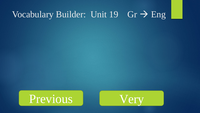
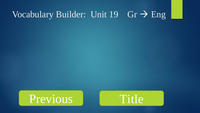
Very: Very -> Title
